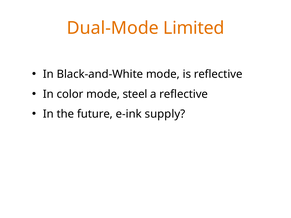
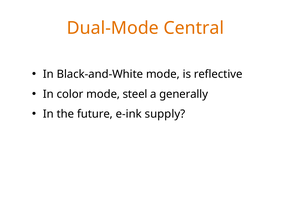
Limited: Limited -> Central
a reflective: reflective -> generally
